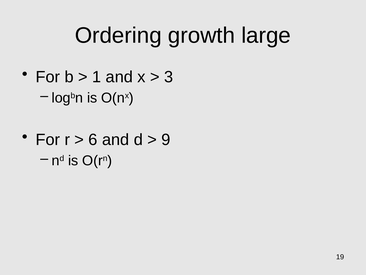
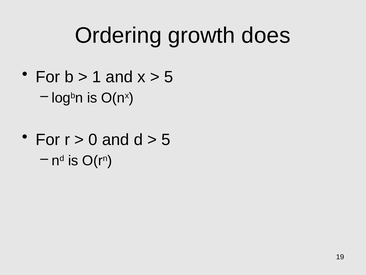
large: large -> does
3 at (169, 77): 3 -> 5
6: 6 -> 0
9 at (166, 139): 9 -> 5
